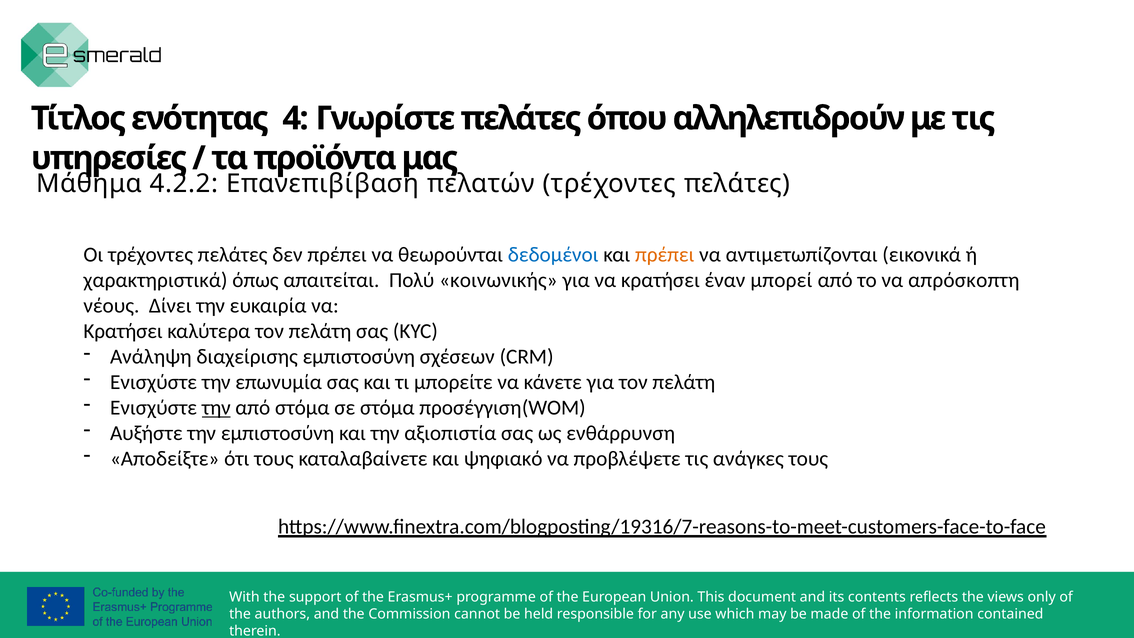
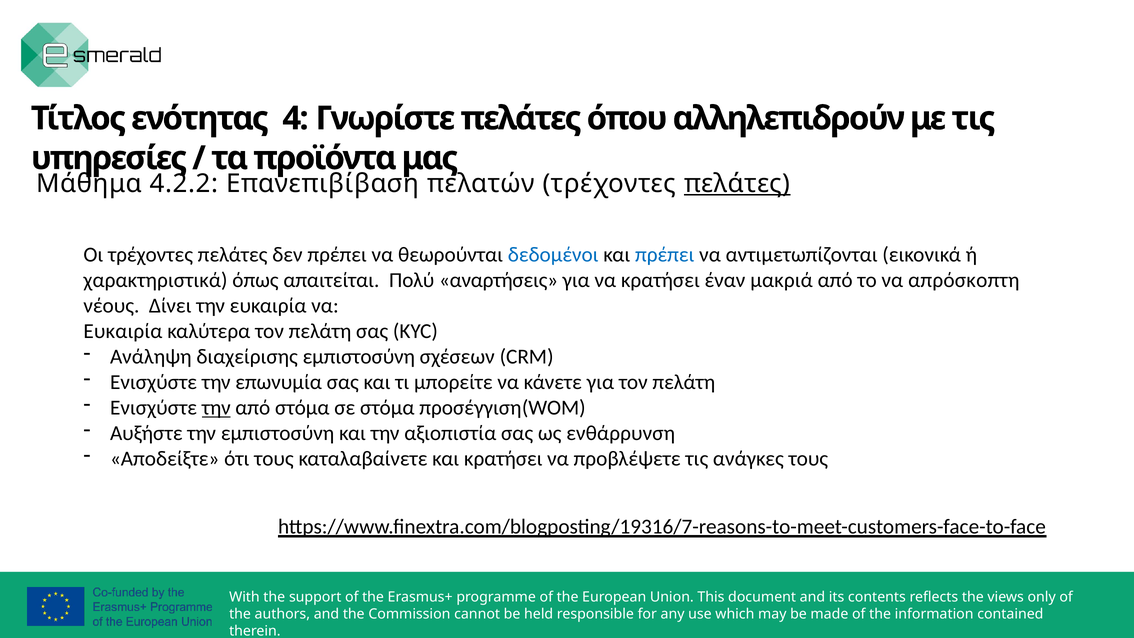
πελάτες at (737, 184) underline: none -> present
πρέπει at (665, 255) colour: orange -> blue
κοινωνικής: κοινωνικής -> αναρτήσεις
μπορεί: μπορεί -> μακριά
Κρατήσει at (123, 331): Κρατήσει -> Ευκαιρία
και ψηφιακό: ψηφιακό -> κρατήσει
